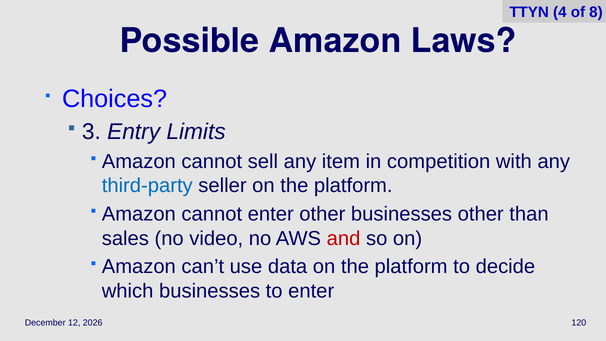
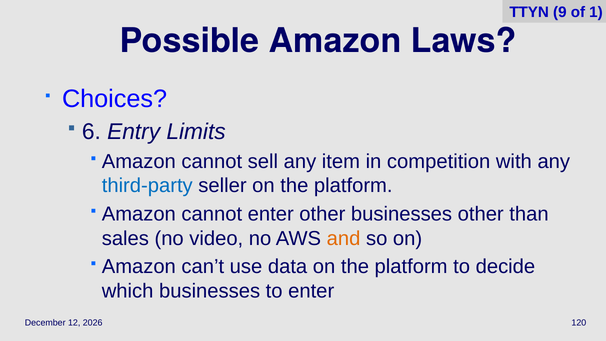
4: 4 -> 9
8: 8 -> 1
3: 3 -> 6
and colour: red -> orange
